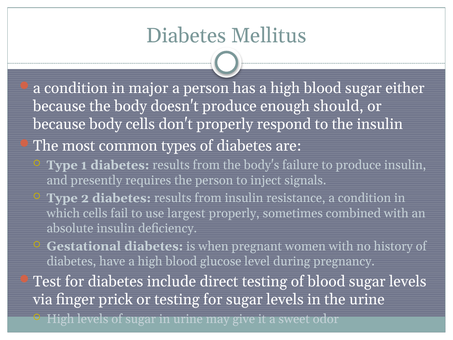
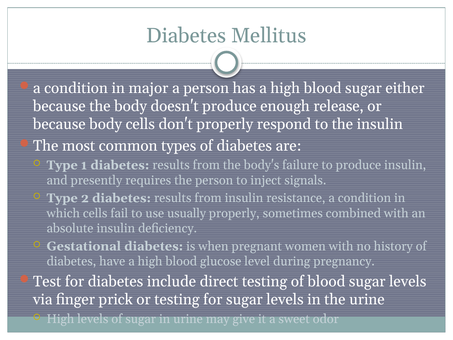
should: should -> release
largest: largest -> usually
